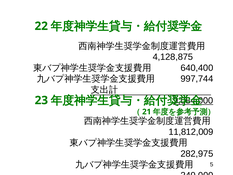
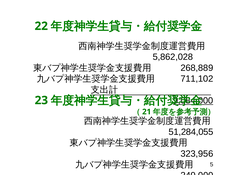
4,128,875: 4,128,875 -> 5,862,028
640,400: 640,400 -> 268,889
997,744: 997,744 -> 711,102
11,812,009: 11,812,009 -> 51,284,055
282,975: 282,975 -> 323,956
